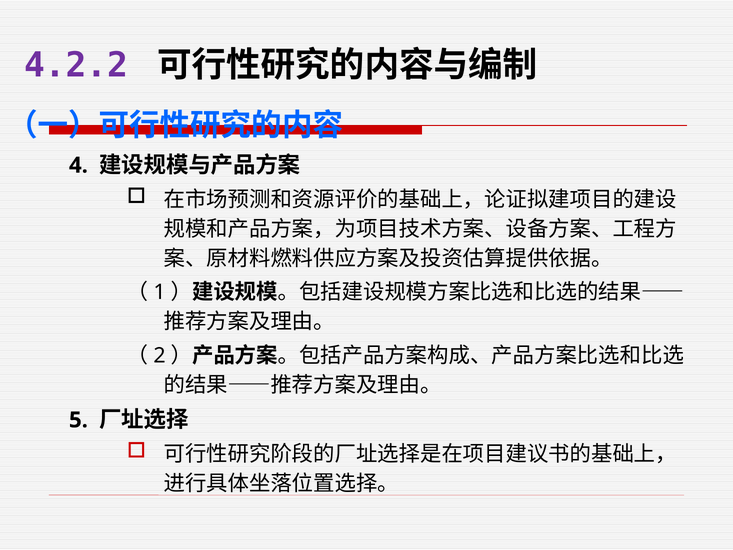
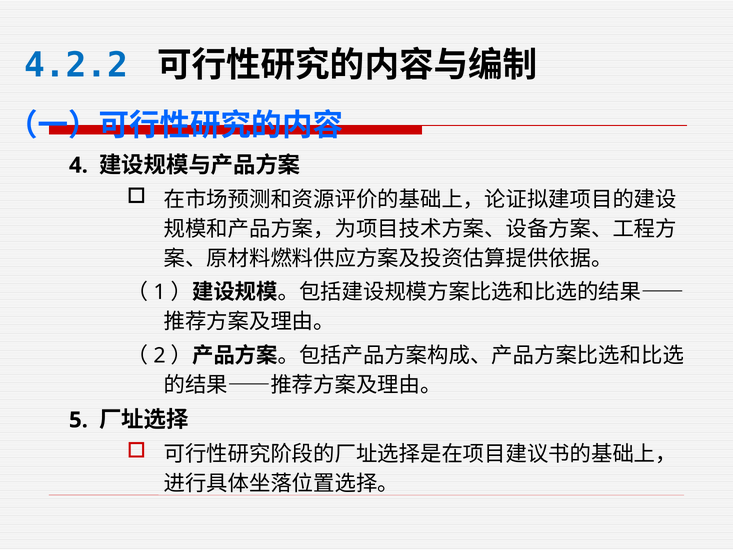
4.2.2 colour: purple -> blue
